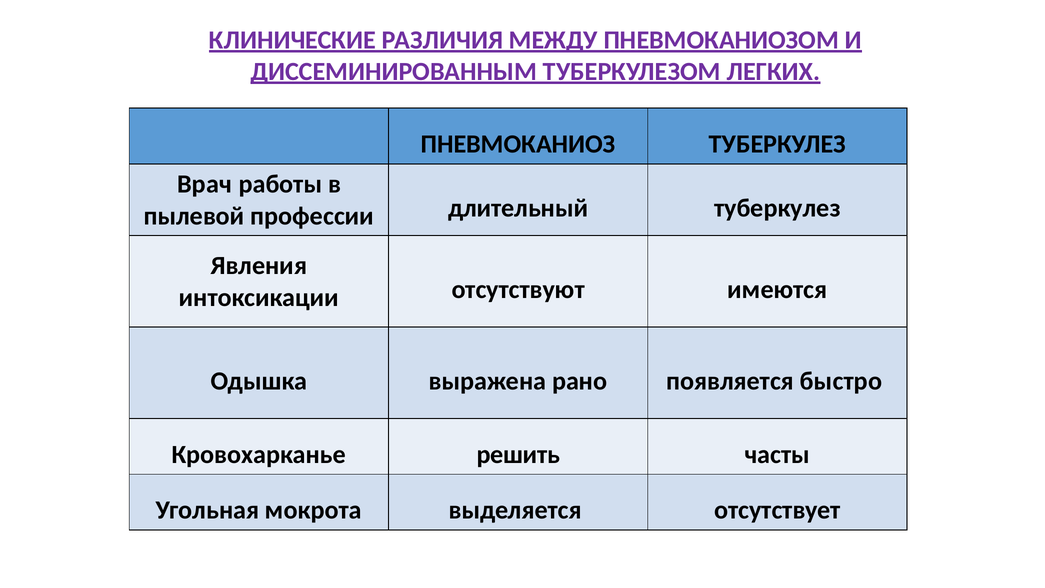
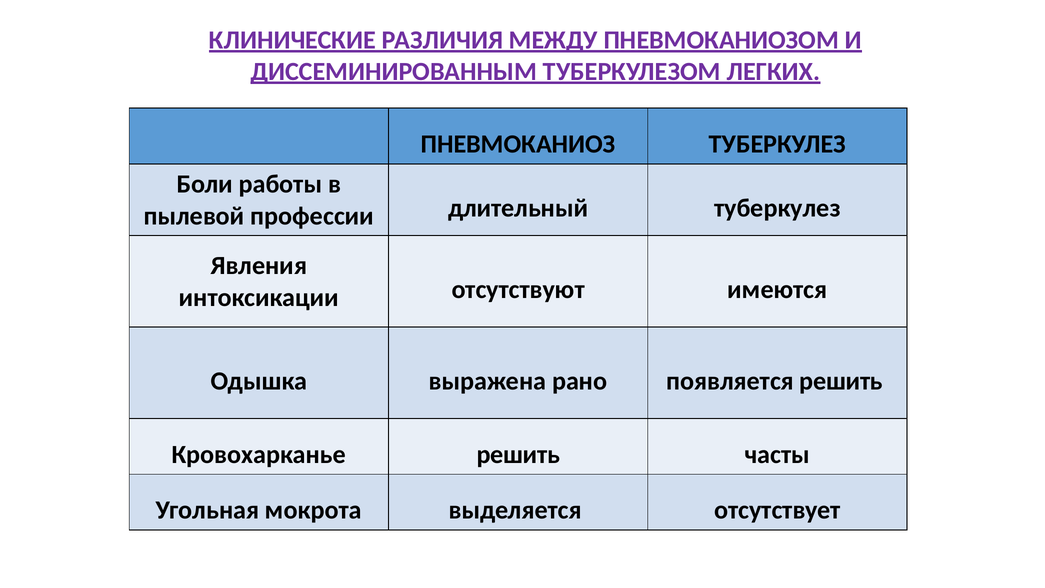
Врач: Врач -> Боли
появляется быстро: быстро -> решить
